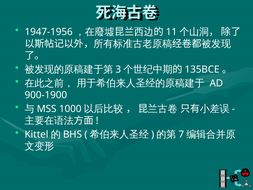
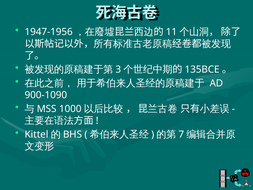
900-1900: 900-1900 -> 900-1090
